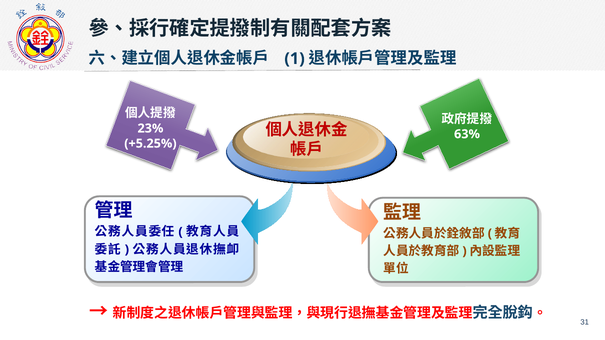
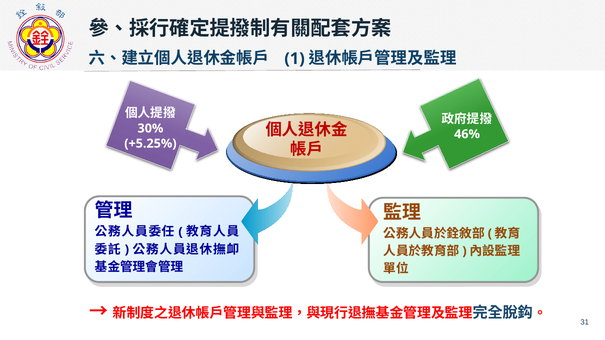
23%: 23% -> 30%
63%: 63% -> 46%
